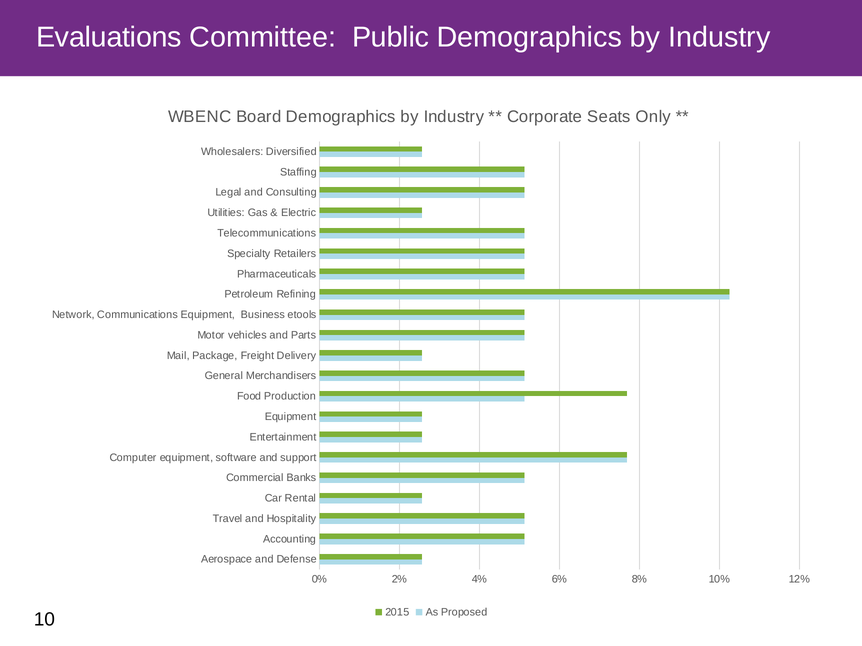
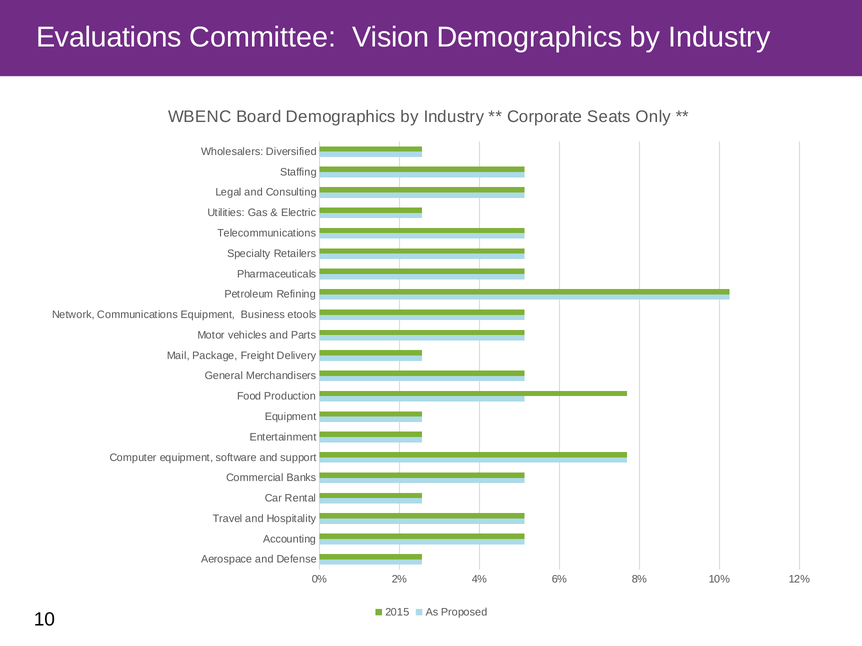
Public: Public -> Vision
